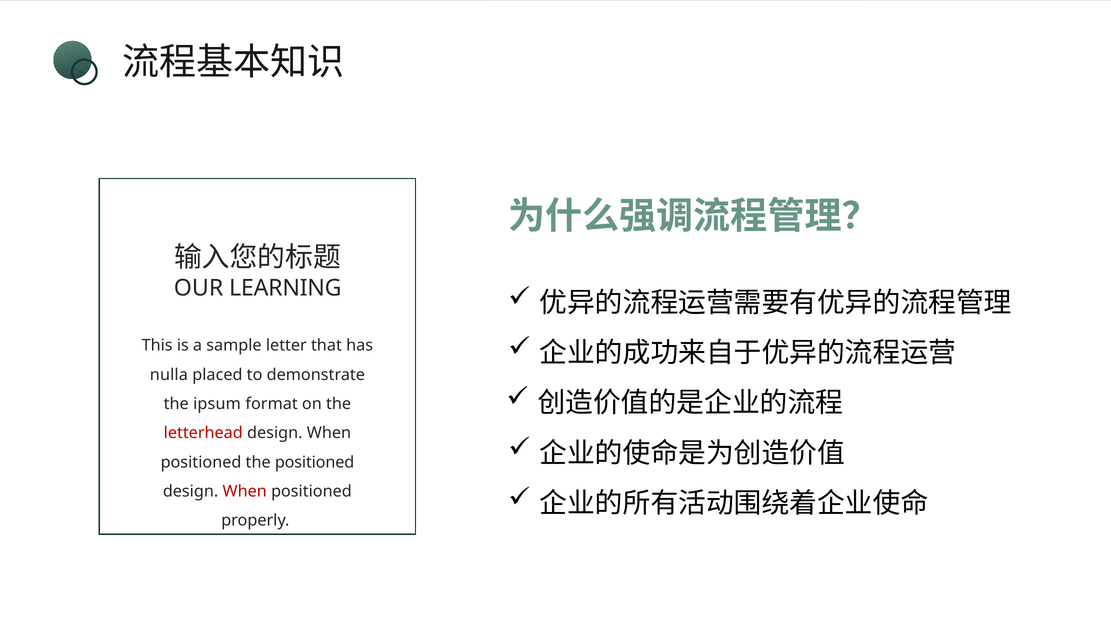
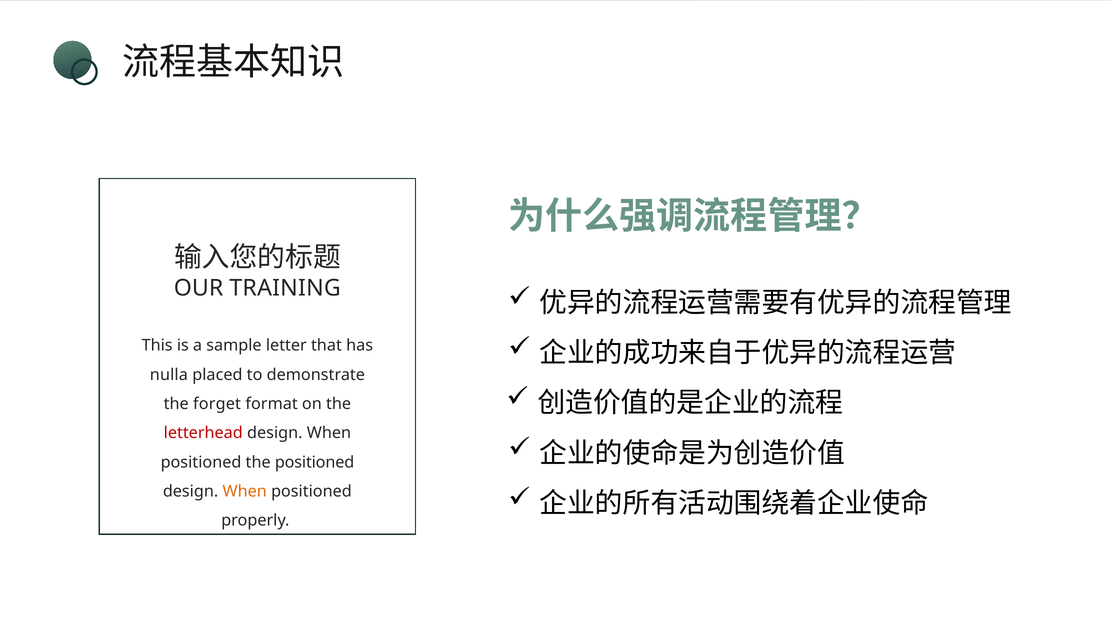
LEARNING: LEARNING -> TRAINING
ipsum: ipsum -> forget
When at (245, 491) colour: red -> orange
